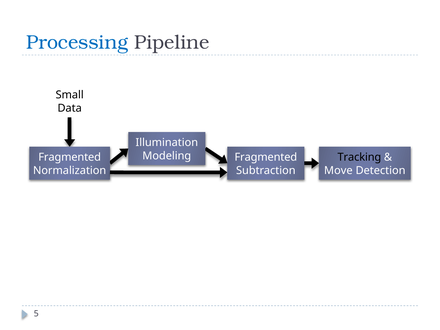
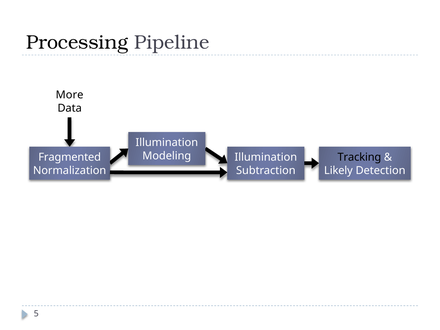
Processing colour: blue -> black
Small: Small -> More
Fragmented at (266, 157): Fragmented -> Illumination
Move: Move -> Likely
